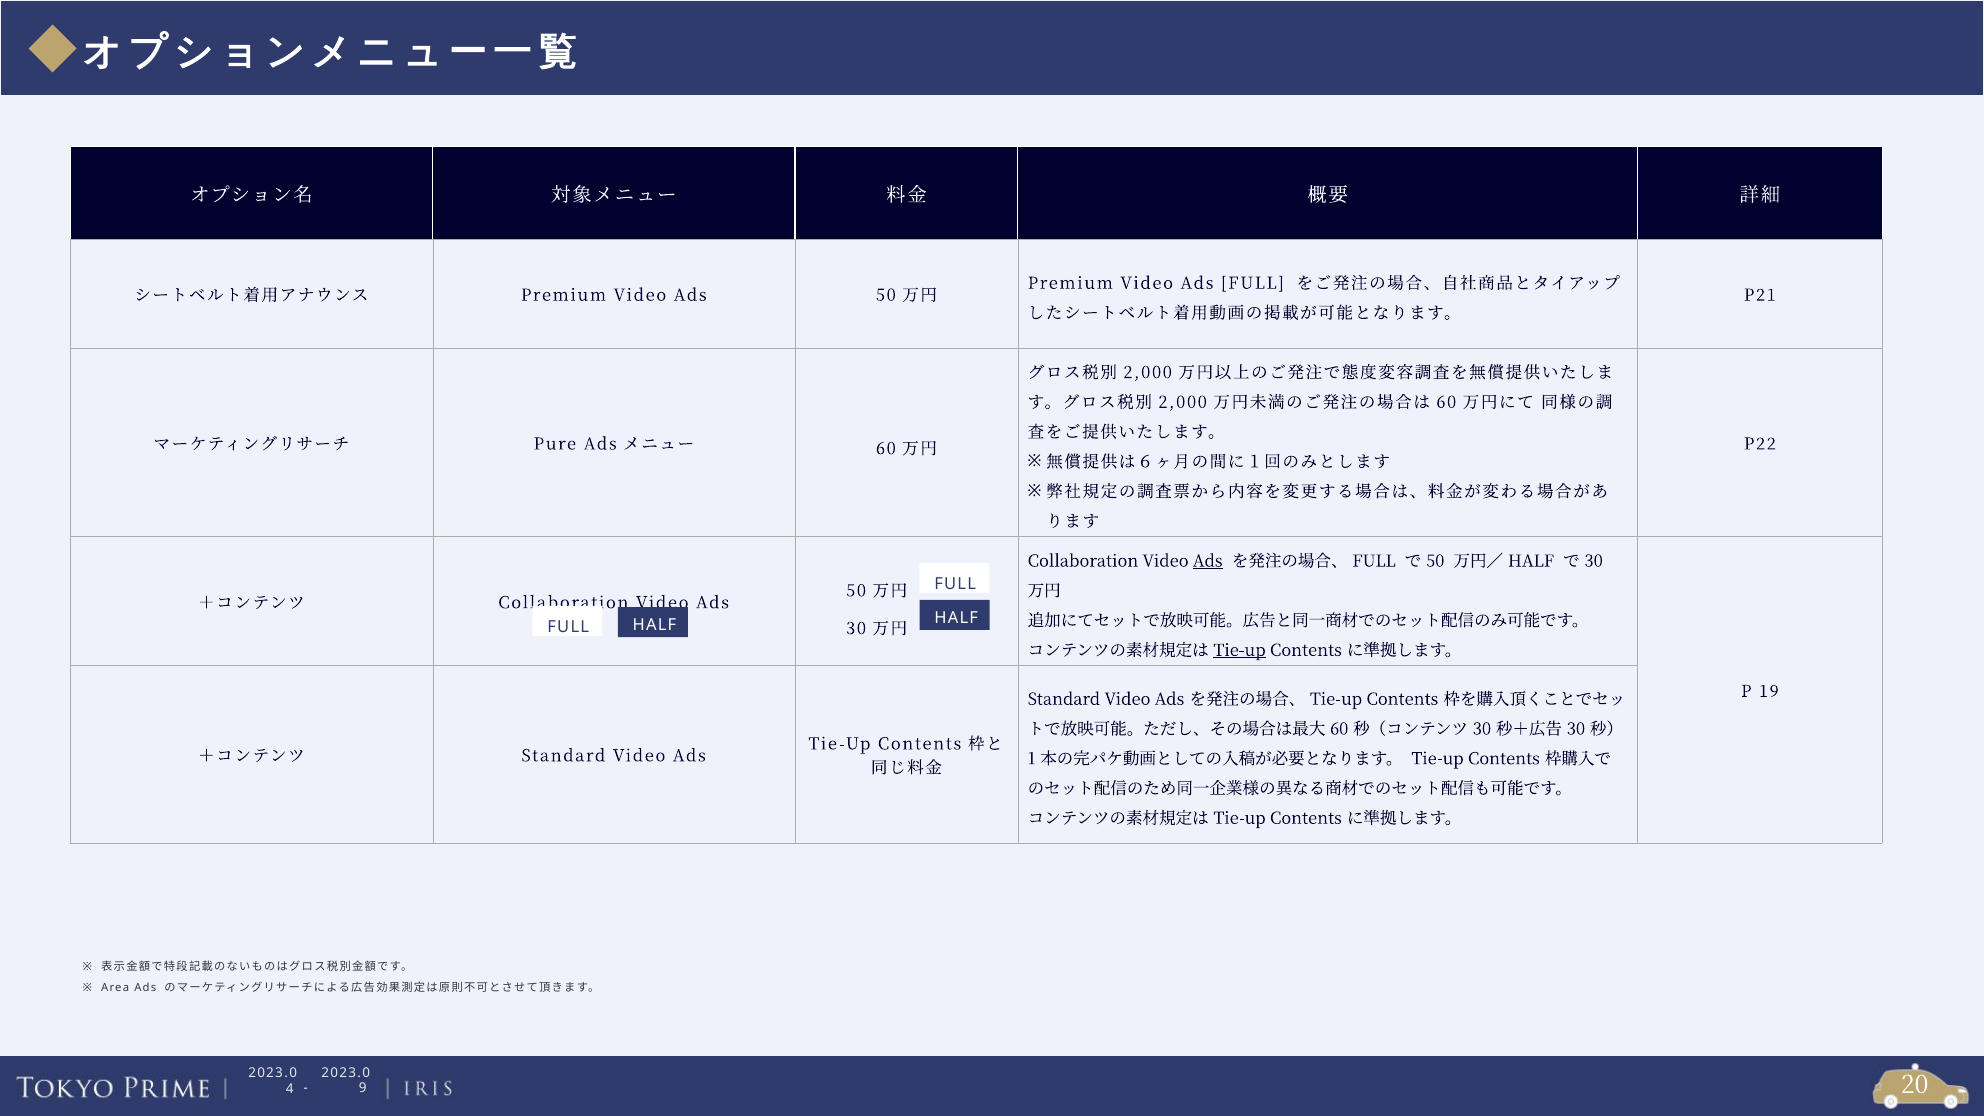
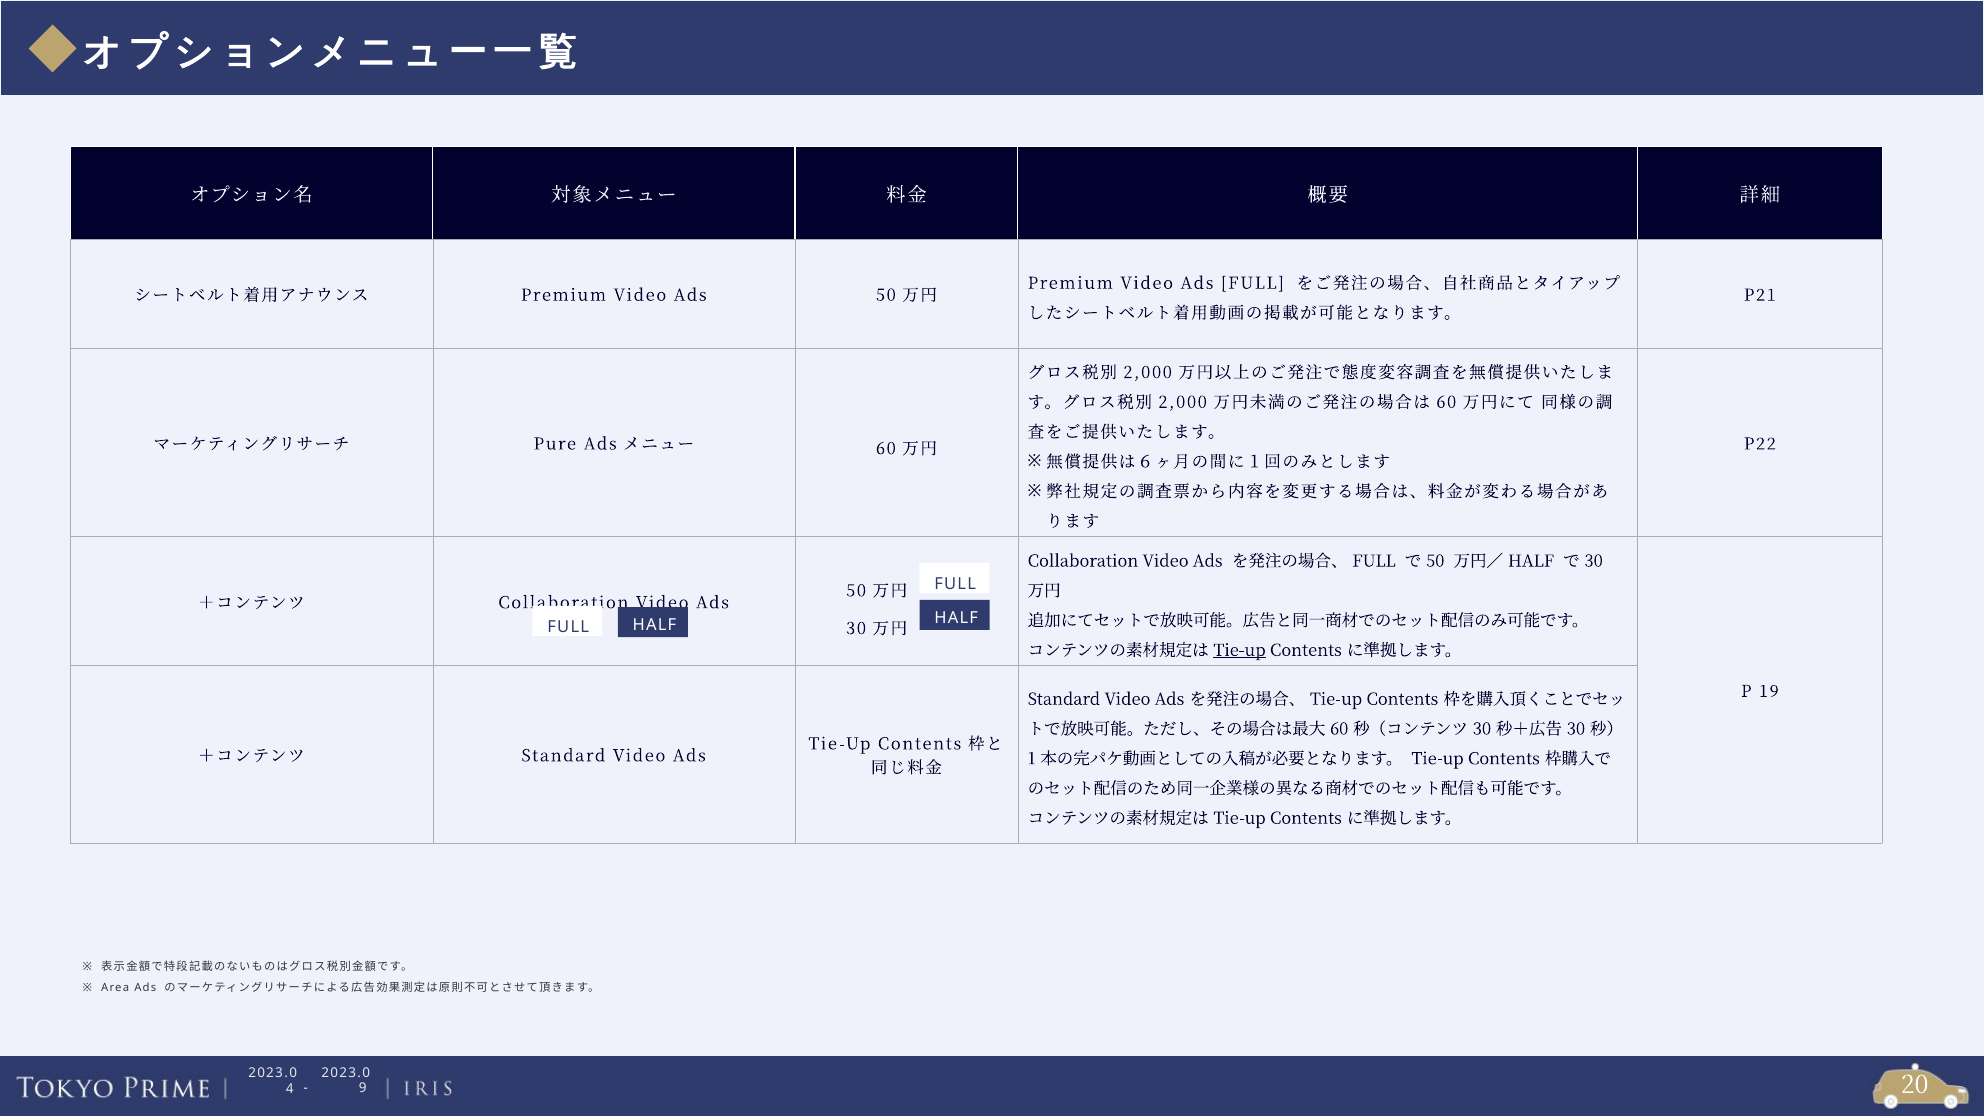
Ads at (1208, 561) underline: present -> none
